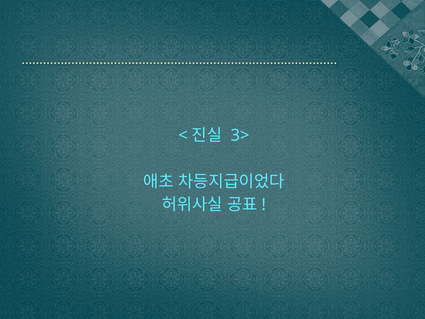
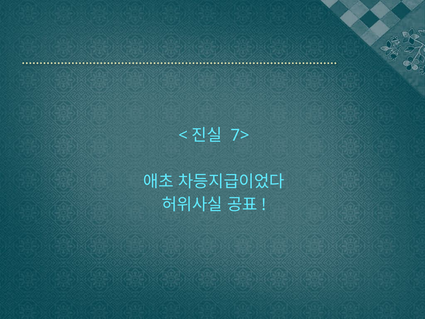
3>: 3> -> 7>
